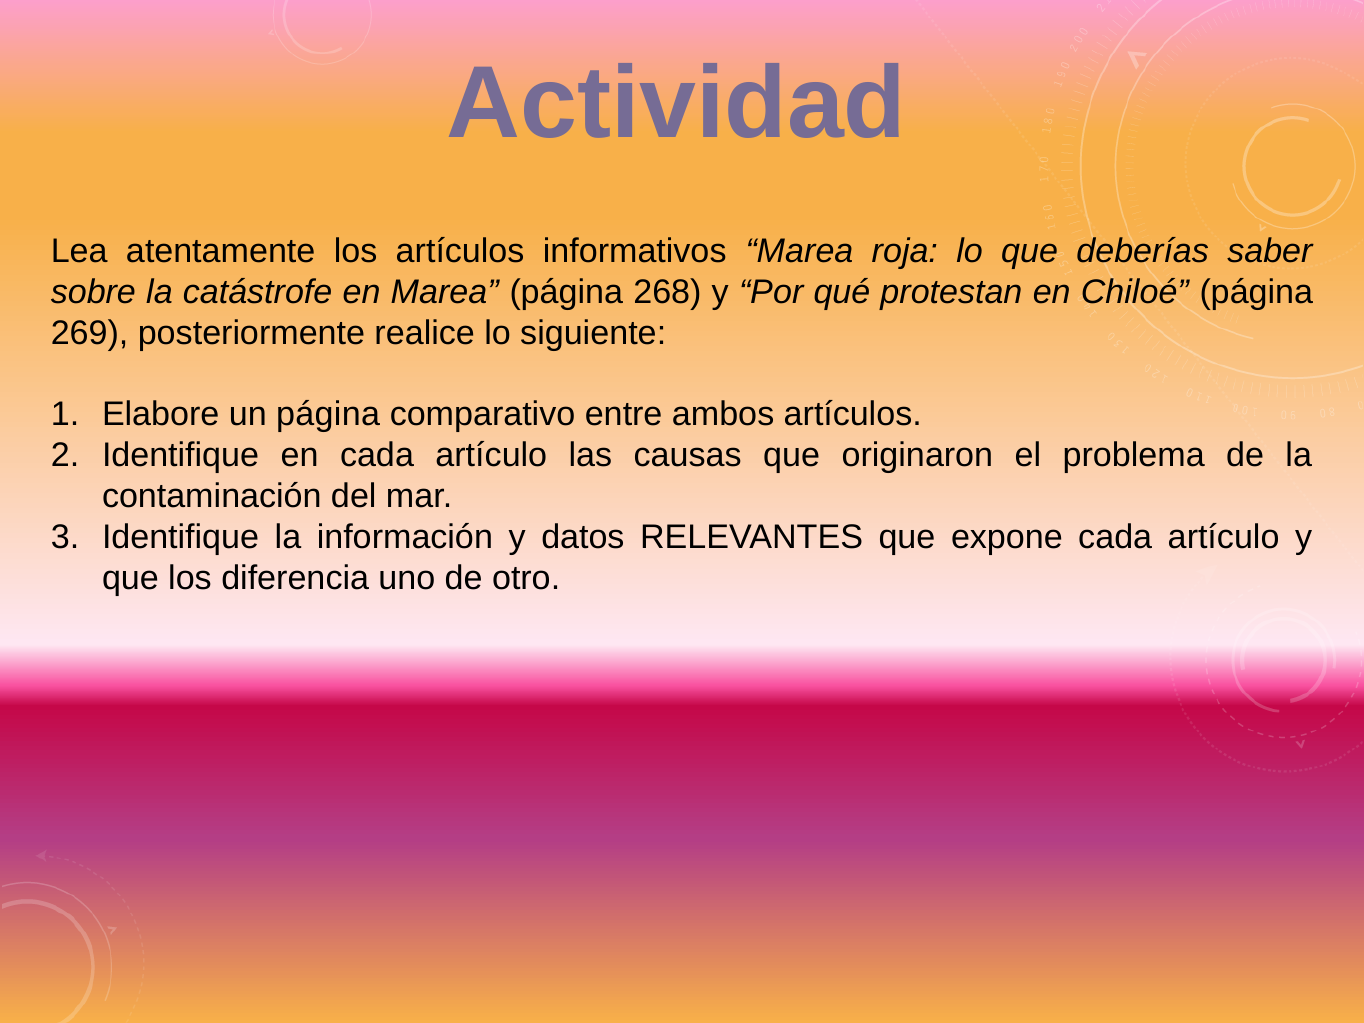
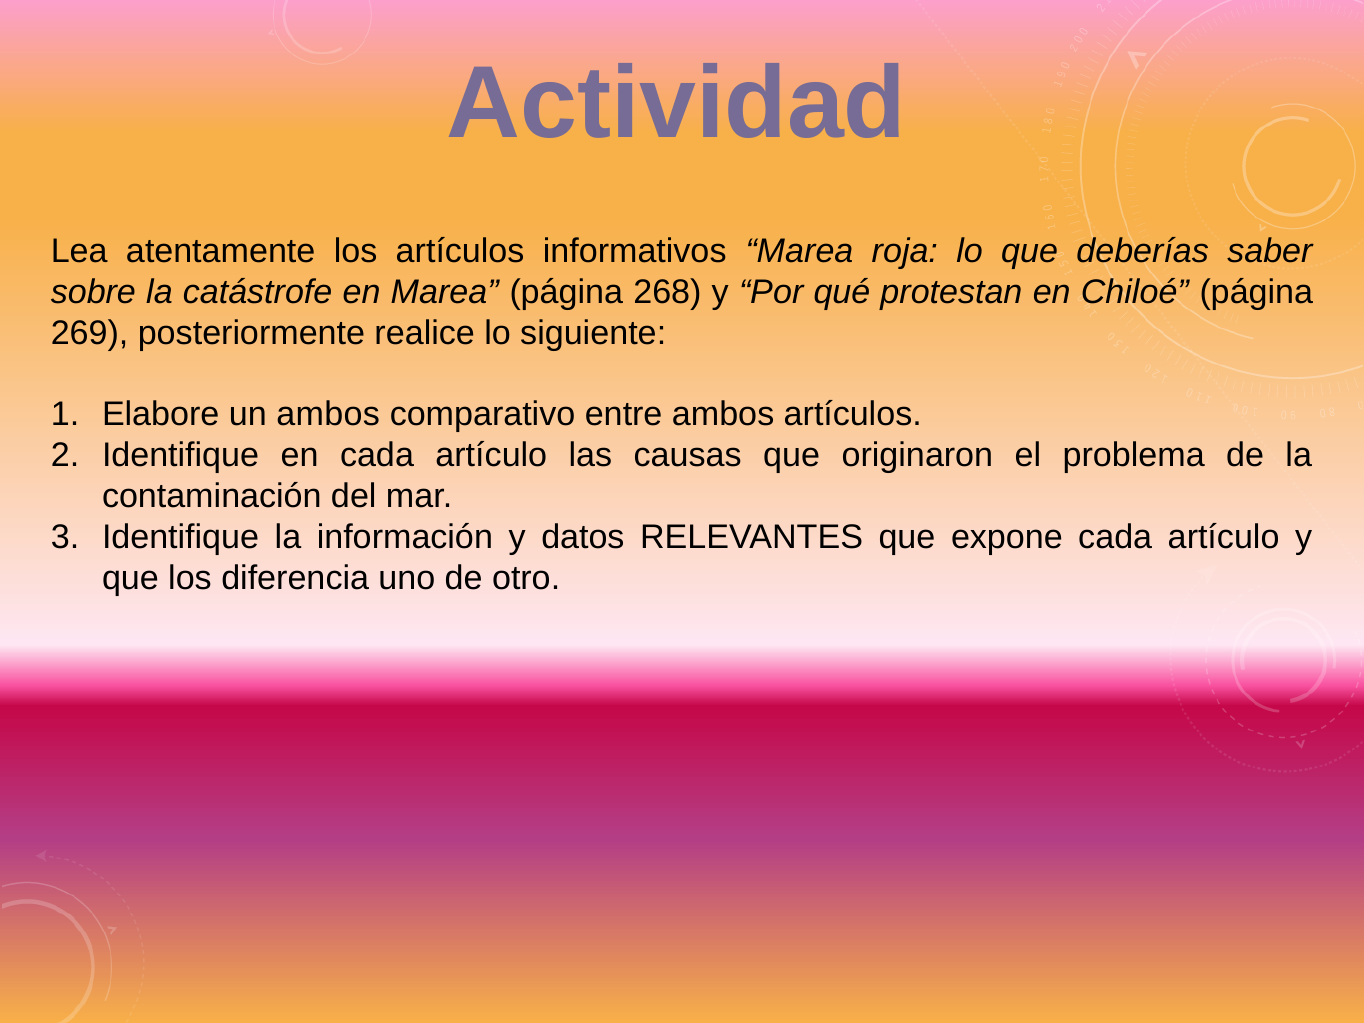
un página: página -> ambos
